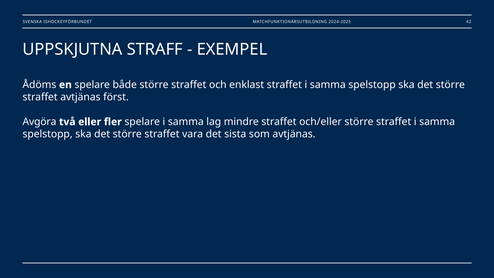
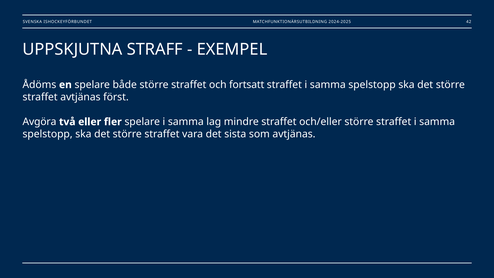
enklast: enklast -> fortsatt
